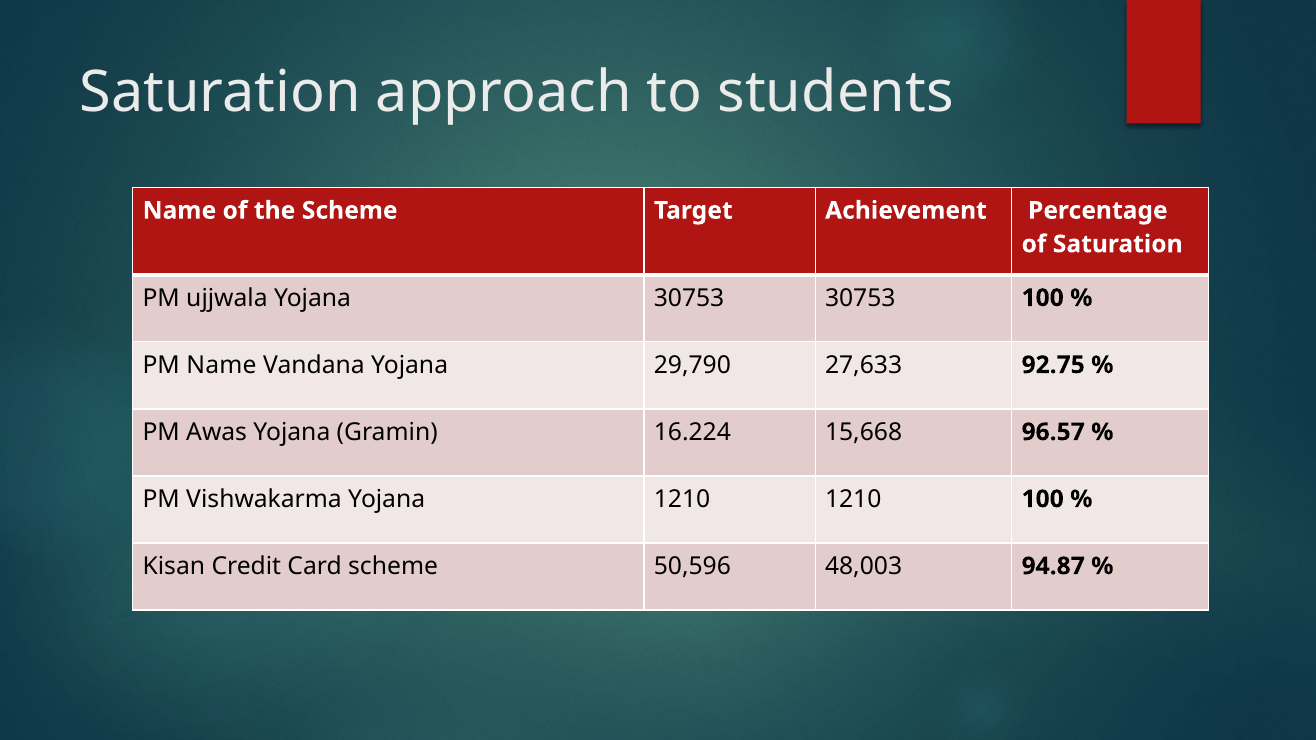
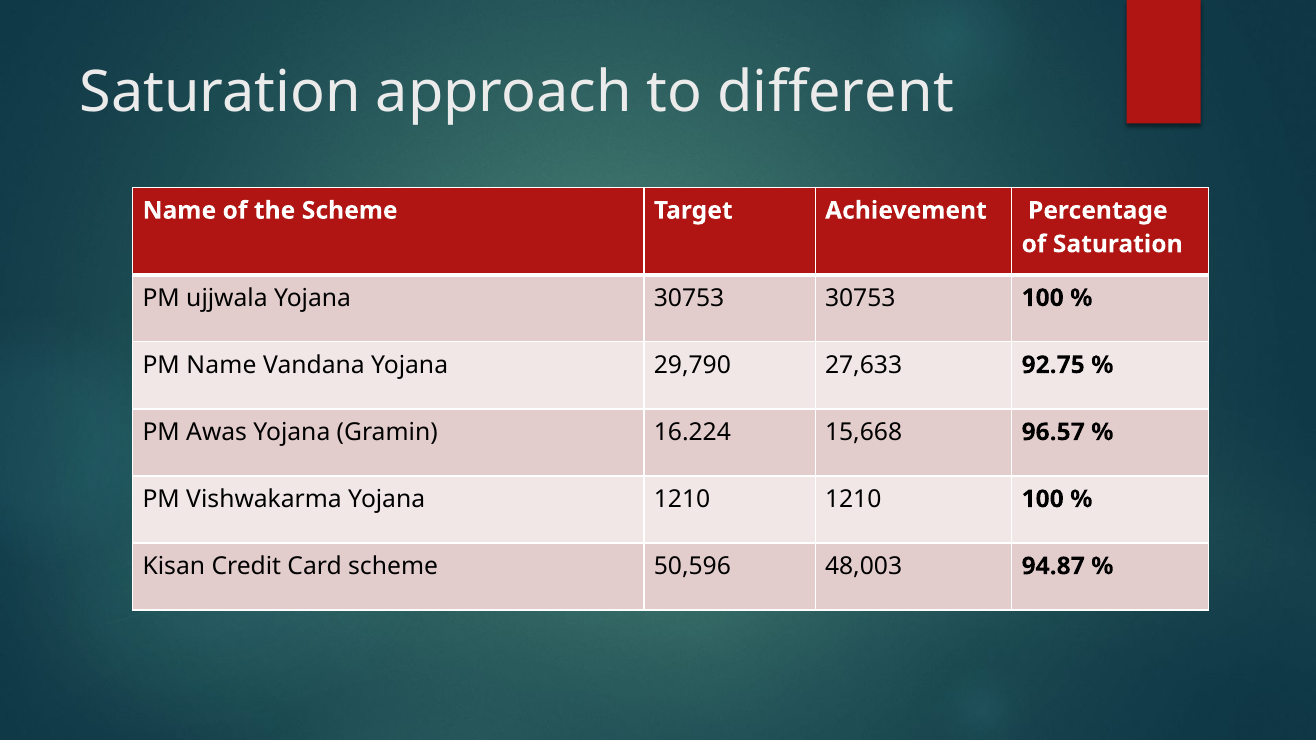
students: students -> different
